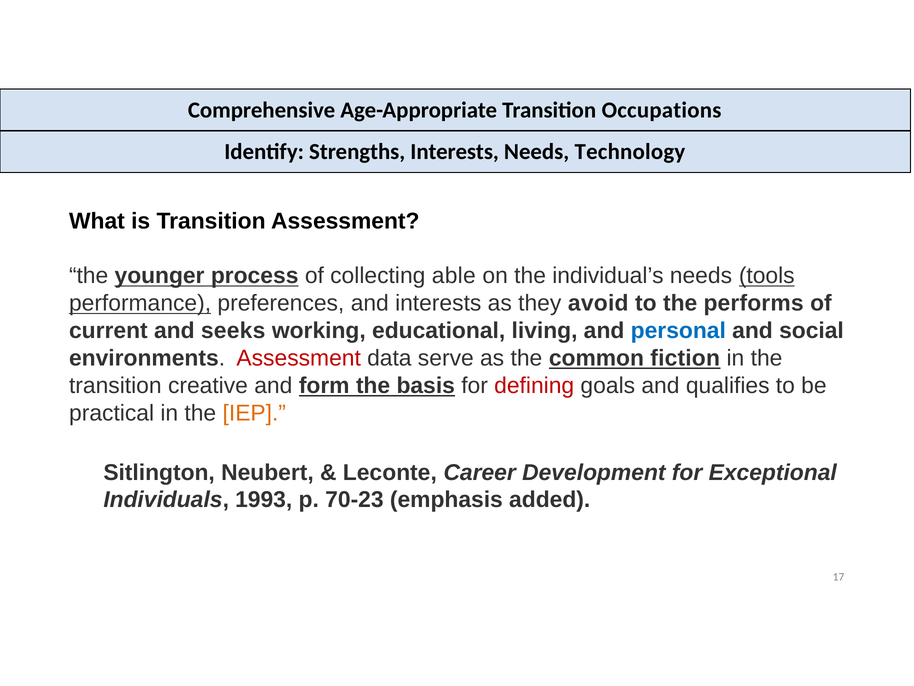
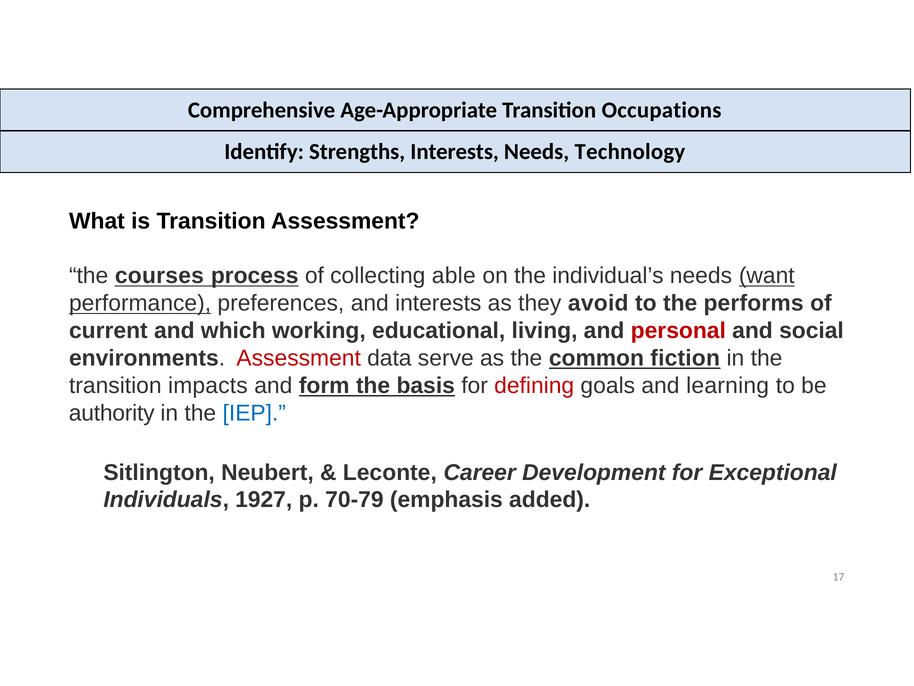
younger: younger -> courses
tools: tools -> want
seeks: seeks -> which
personal colour: blue -> red
creative: creative -> impacts
qualifies: qualifies -> learning
practical: practical -> authority
IEP colour: orange -> blue
1993: 1993 -> 1927
70-23: 70-23 -> 70-79
